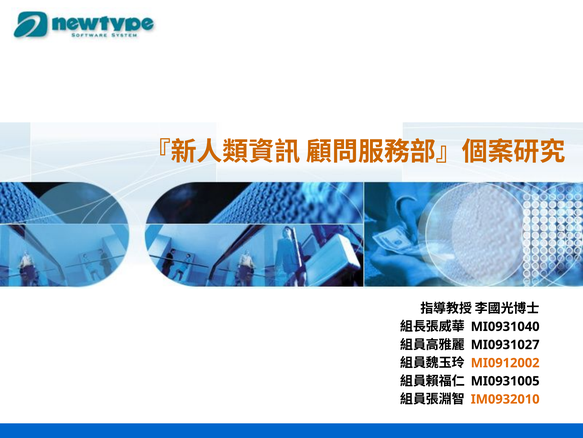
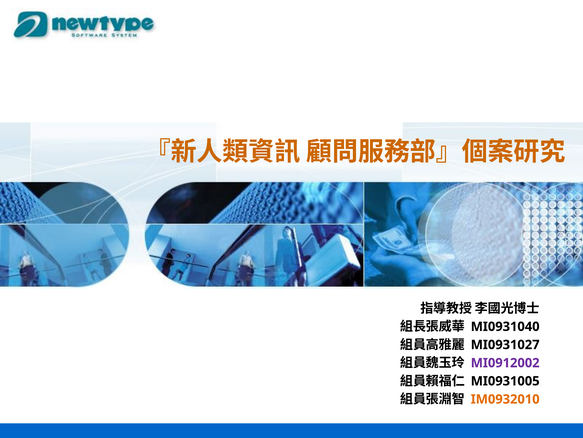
MI0912002 colour: orange -> purple
